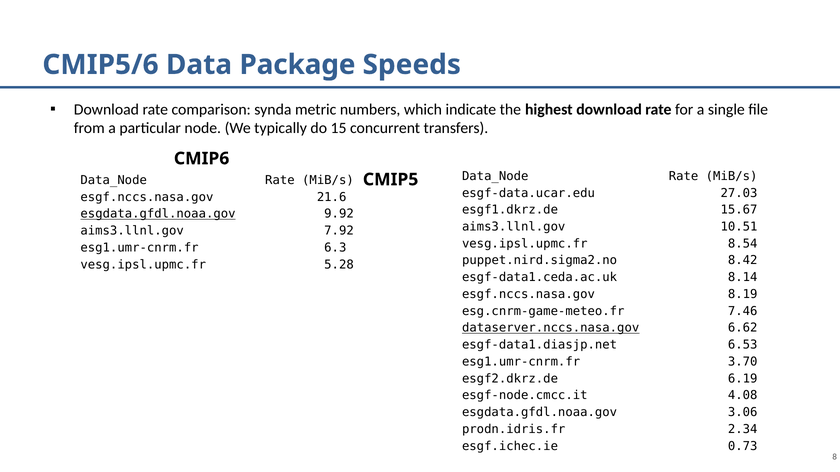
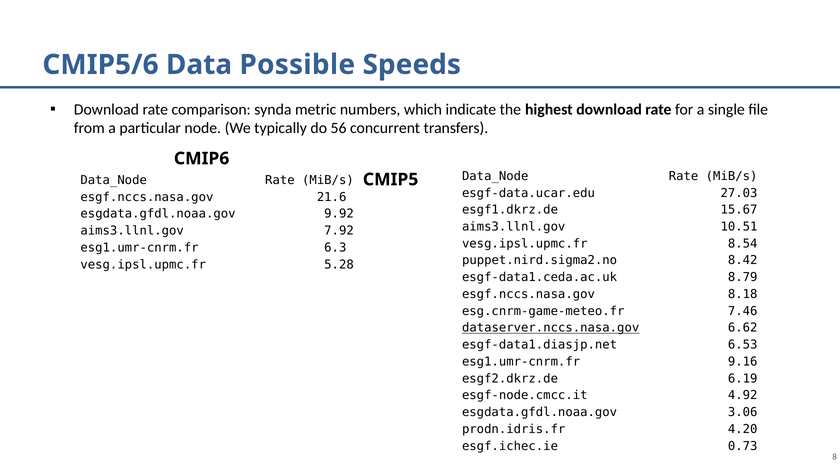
Package: Package -> Possible
15: 15 -> 56
esgdata.gfdl.noaa.gov at (158, 214) underline: present -> none
8.14: 8.14 -> 8.79
8.19: 8.19 -> 8.18
3.70: 3.70 -> 9.16
4.08: 4.08 -> 4.92
2.34: 2.34 -> 4.20
